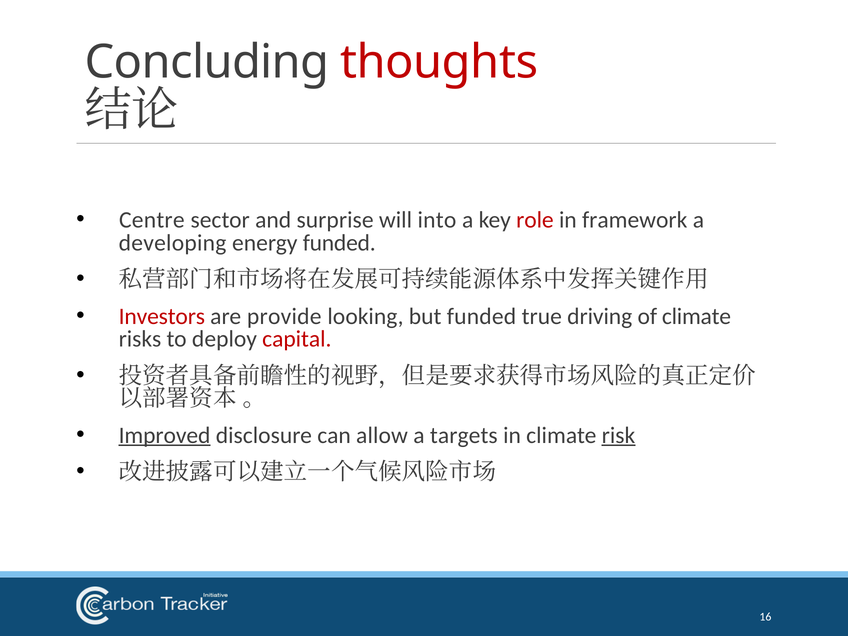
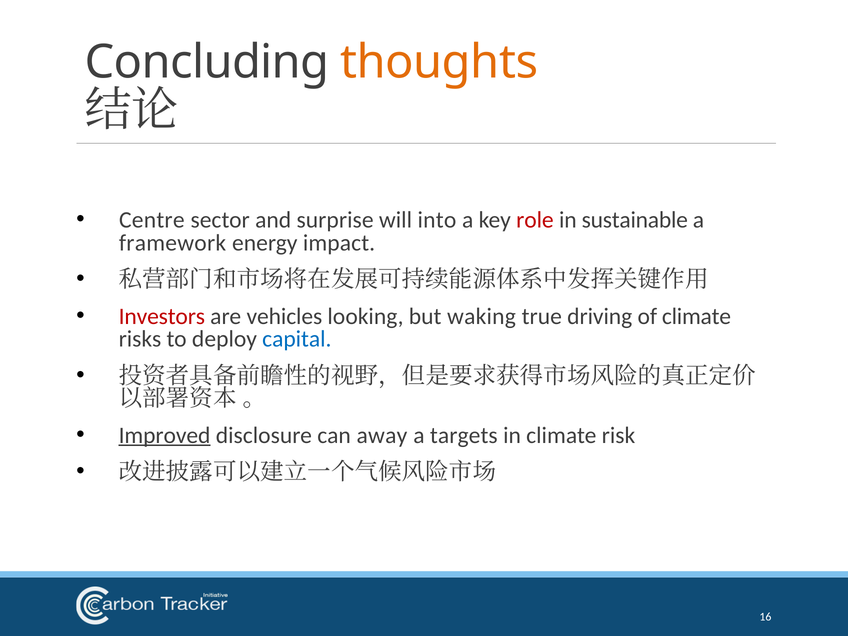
thoughts colour: red -> orange
framework: framework -> sustainable
developing: developing -> framework
energy funded: funded -> impact
provide: provide -> vehicles
but funded: funded -> waking
capital colour: red -> blue
allow: allow -> away
risk underline: present -> none
